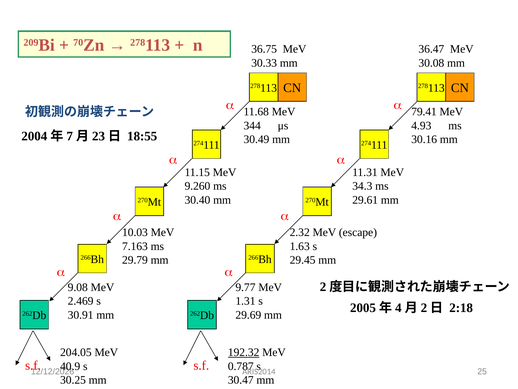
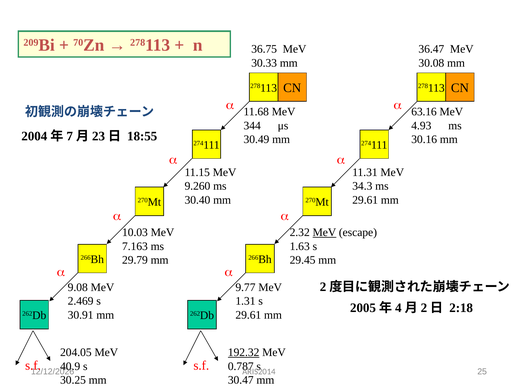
79.41: 79.41 -> 63.16
MeV at (324, 232) underline: none -> present
29.69 at (248, 314): 29.69 -> 29.61
